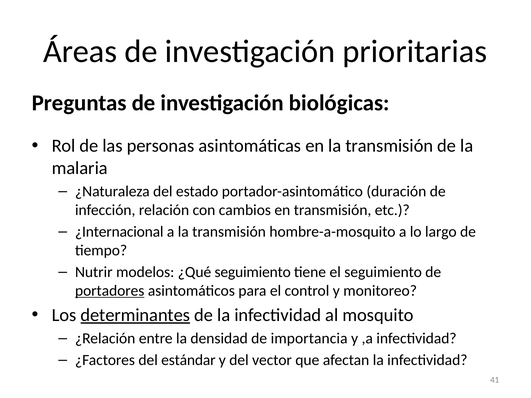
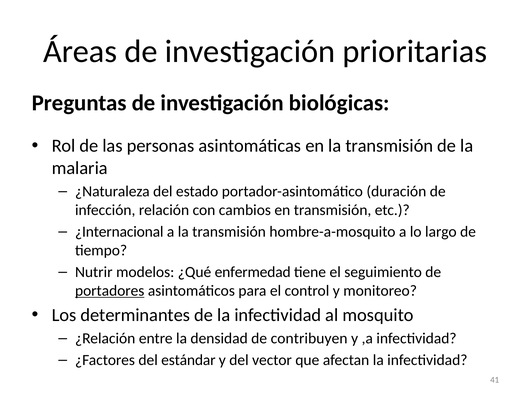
¿Qué seguimiento: seguimiento -> enfermedad
determinantes underline: present -> none
importancia: importancia -> contribuyen
